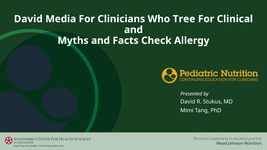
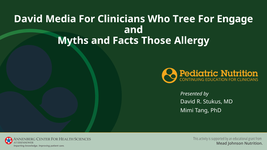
Clinical: Clinical -> Engage
Check: Check -> Those
